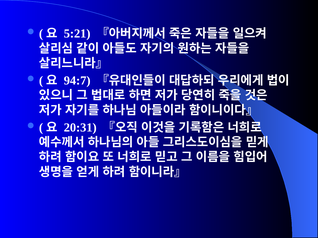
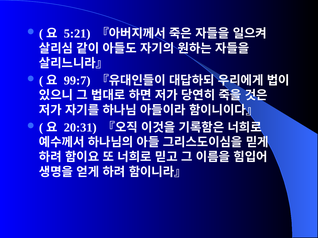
94:7: 94:7 -> 99:7
